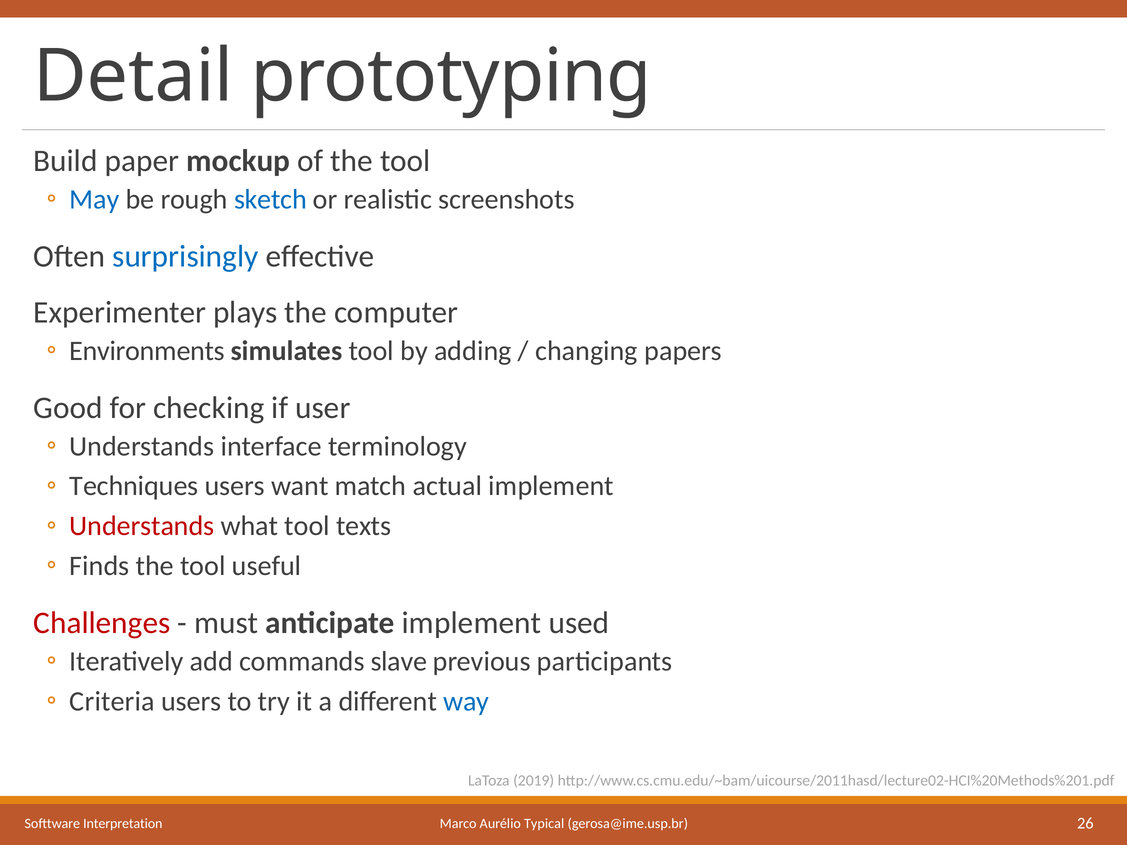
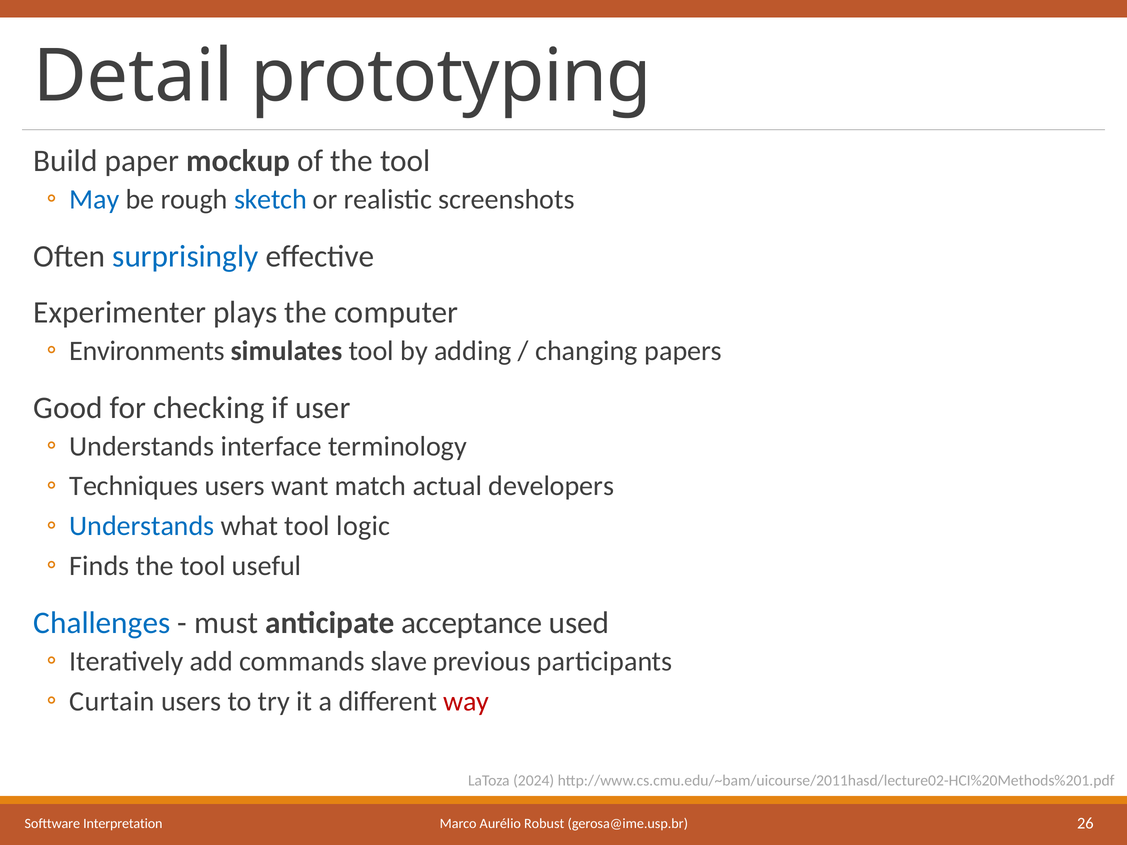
actual implement: implement -> developers
Understands at (142, 526) colour: red -> blue
texts: texts -> logic
Challenges colour: red -> blue
anticipate implement: implement -> acceptance
Criteria: Criteria -> Curtain
way colour: blue -> red
2019: 2019 -> 2024
Typical: Typical -> Robust
